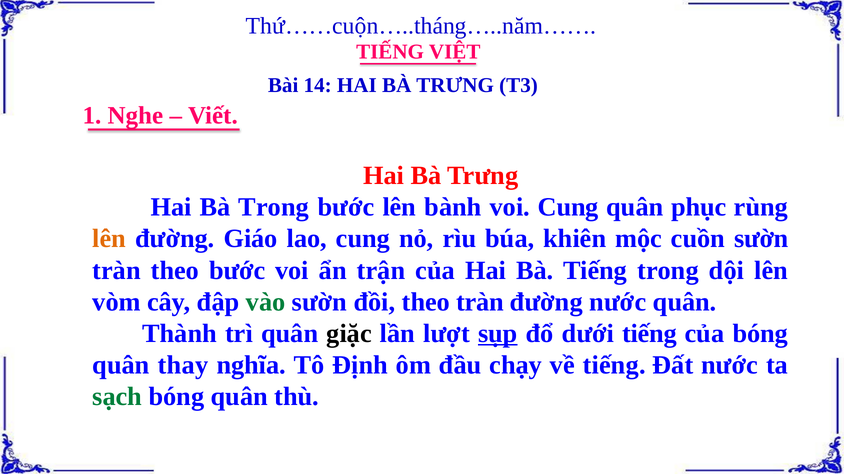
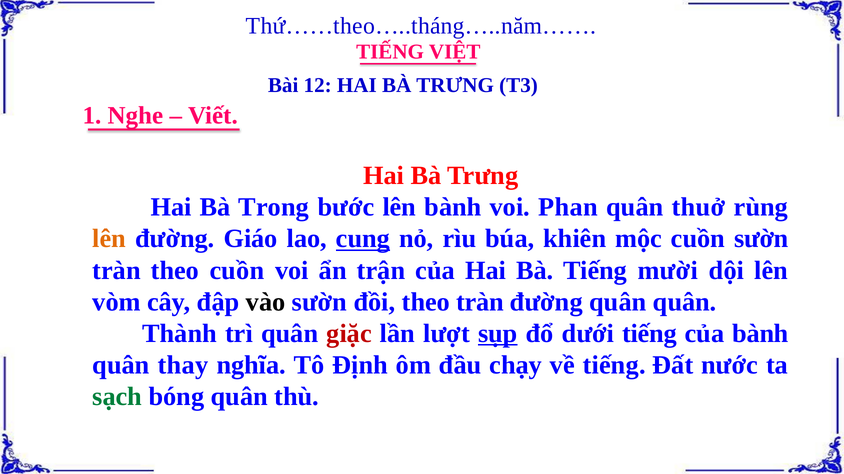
Thứ……cuộn…..tháng…..năm……: Thứ……cuộn…..tháng…..năm…… -> Thứ……theo…..tháng…..năm……
14: 14 -> 12
voi Cung: Cung -> Phan
phục: phục -> thuở
cung at (363, 239) underline: none -> present
theo bước: bước -> cuồn
Tiếng trong: trong -> mười
vào colour: green -> black
đường nước: nước -> quân
giặc colour: black -> red
của bóng: bóng -> bành
